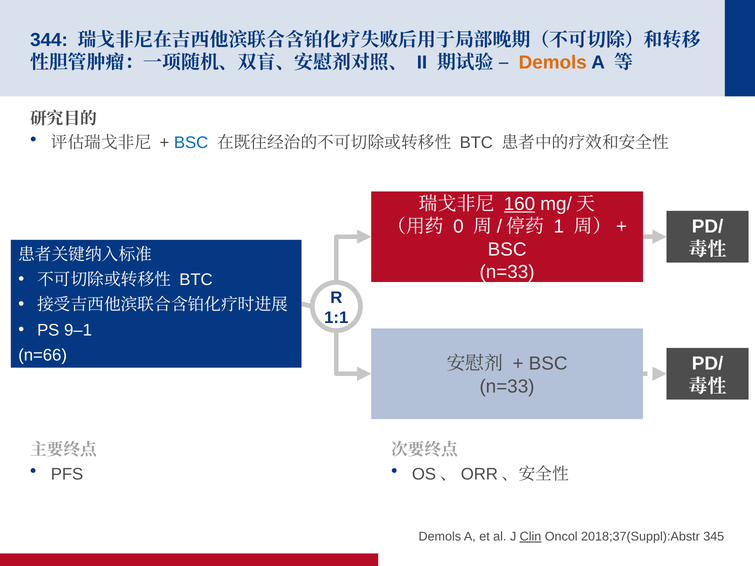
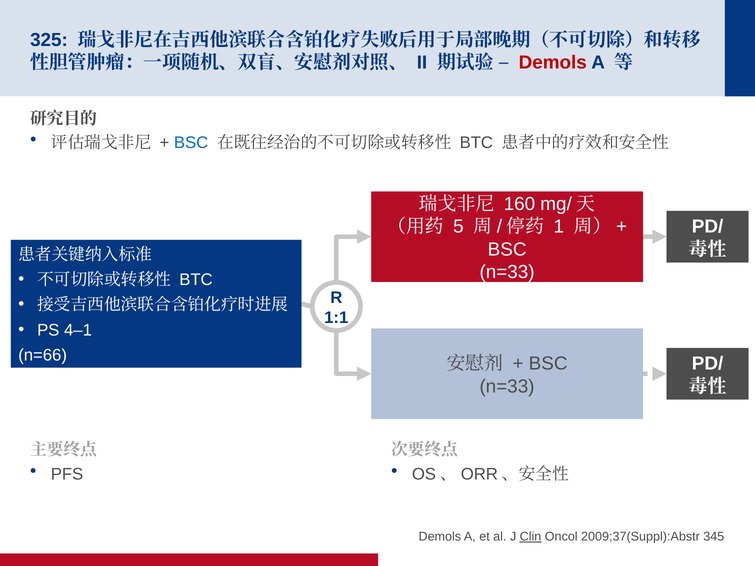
344: 344 -> 325
Demols at (553, 63) colour: orange -> red
160 underline: present -> none
0: 0 -> 5
9–1: 9–1 -> 4–1
2018;37(Suppl):Abstr: 2018;37(Suppl):Abstr -> 2009;37(Suppl):Abstr
